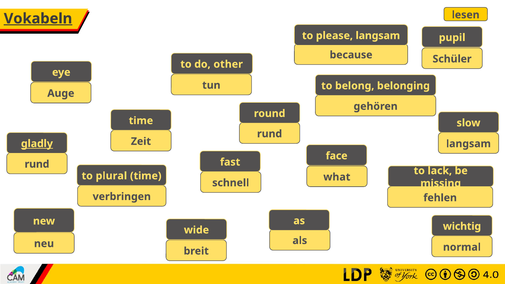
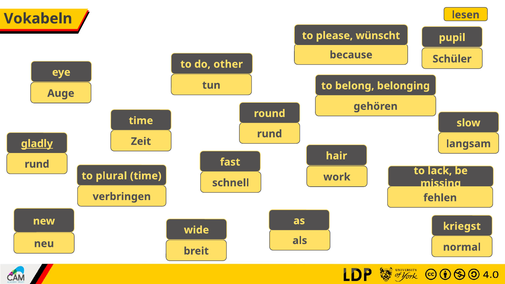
Vokabeln underline: present -> none
please langsam: langsam -> wünscht
face: face -> hair
what: what -> work
wichtig: wichtig -> kriegst
